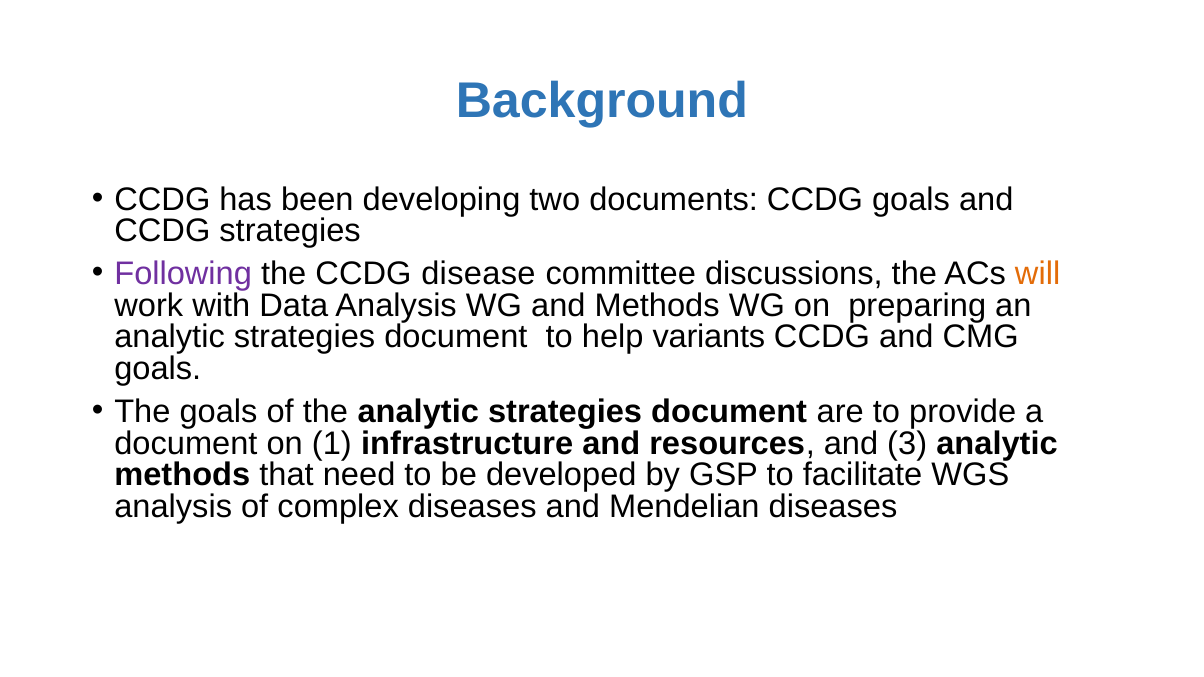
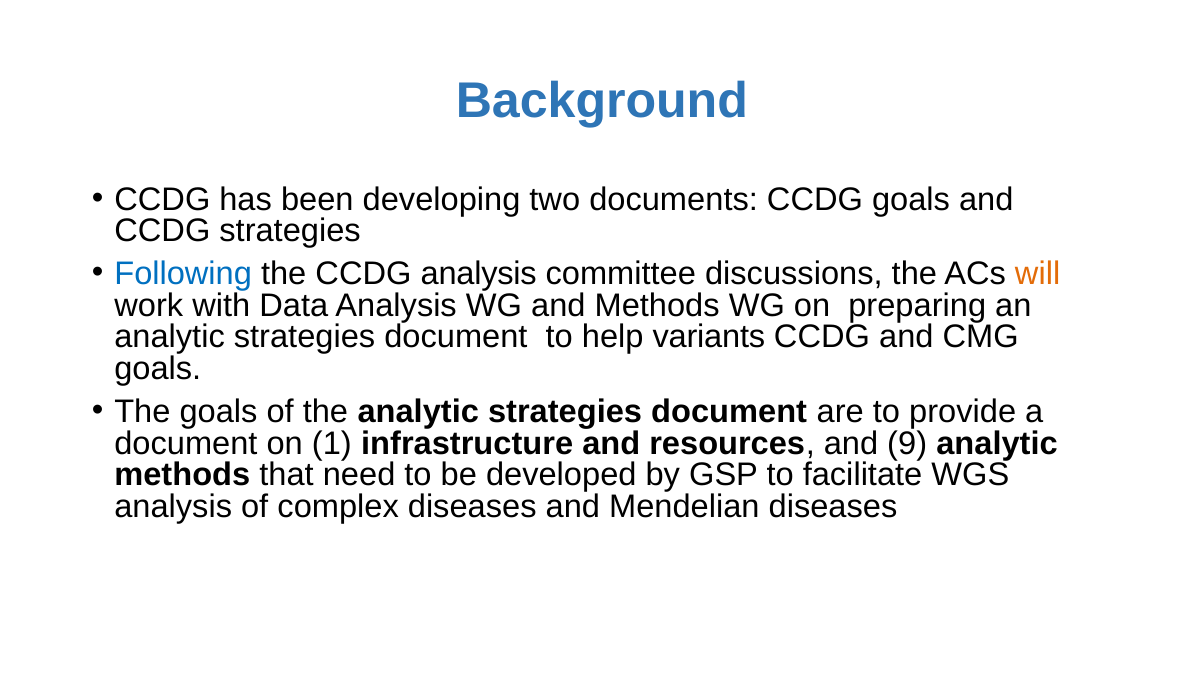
Following colour: purple -> blue
CCDG disease: disease -> analysis
3: 3 -> 9
